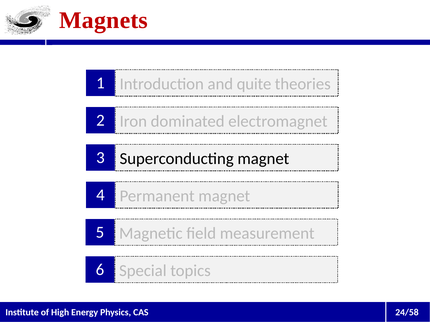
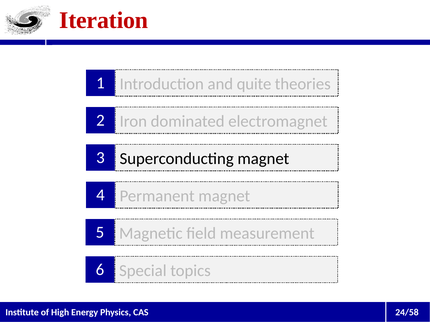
Magnets: Magnets -> Iteration
